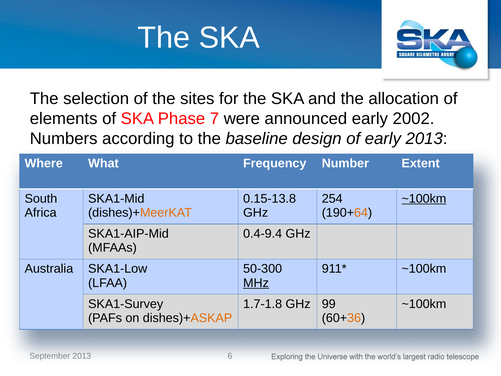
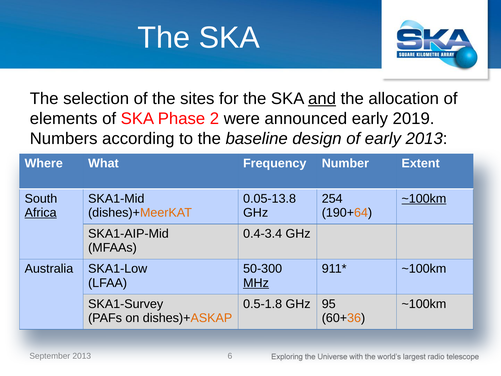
and underline: none -> present
7: 7 -> 2
2002: 2002 -> 2019
0.15-13.8: 0.15-13.8 -> 0.05-13.8
Africa underline: none -> present
0.4-9.4: 0.4-9.4 -> 0.4-3.4
1.7-1.8: 1.7-1.8 -> 0.5-1.8
99: 99 -> 95
